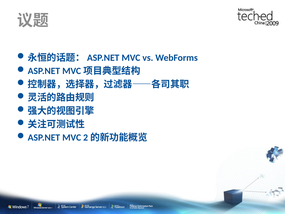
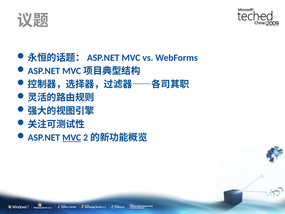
MVC at (72, 137) underline: none -> present
